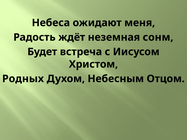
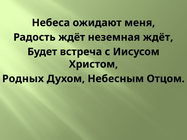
неземная сонм: сонм -> ждёт
